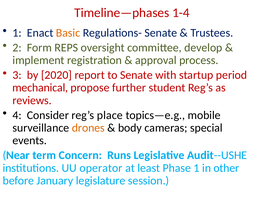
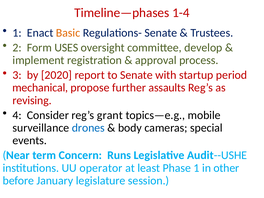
REPS: REPS -> USES
student: student -> assaults
reviews: reviews -> revising
place: place -> grant
drones colour: orange -> blue
